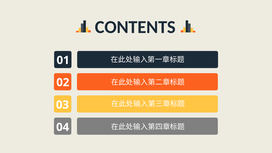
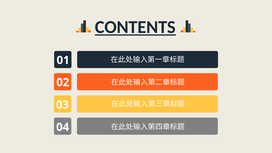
CONTENTS underline: none -> present
